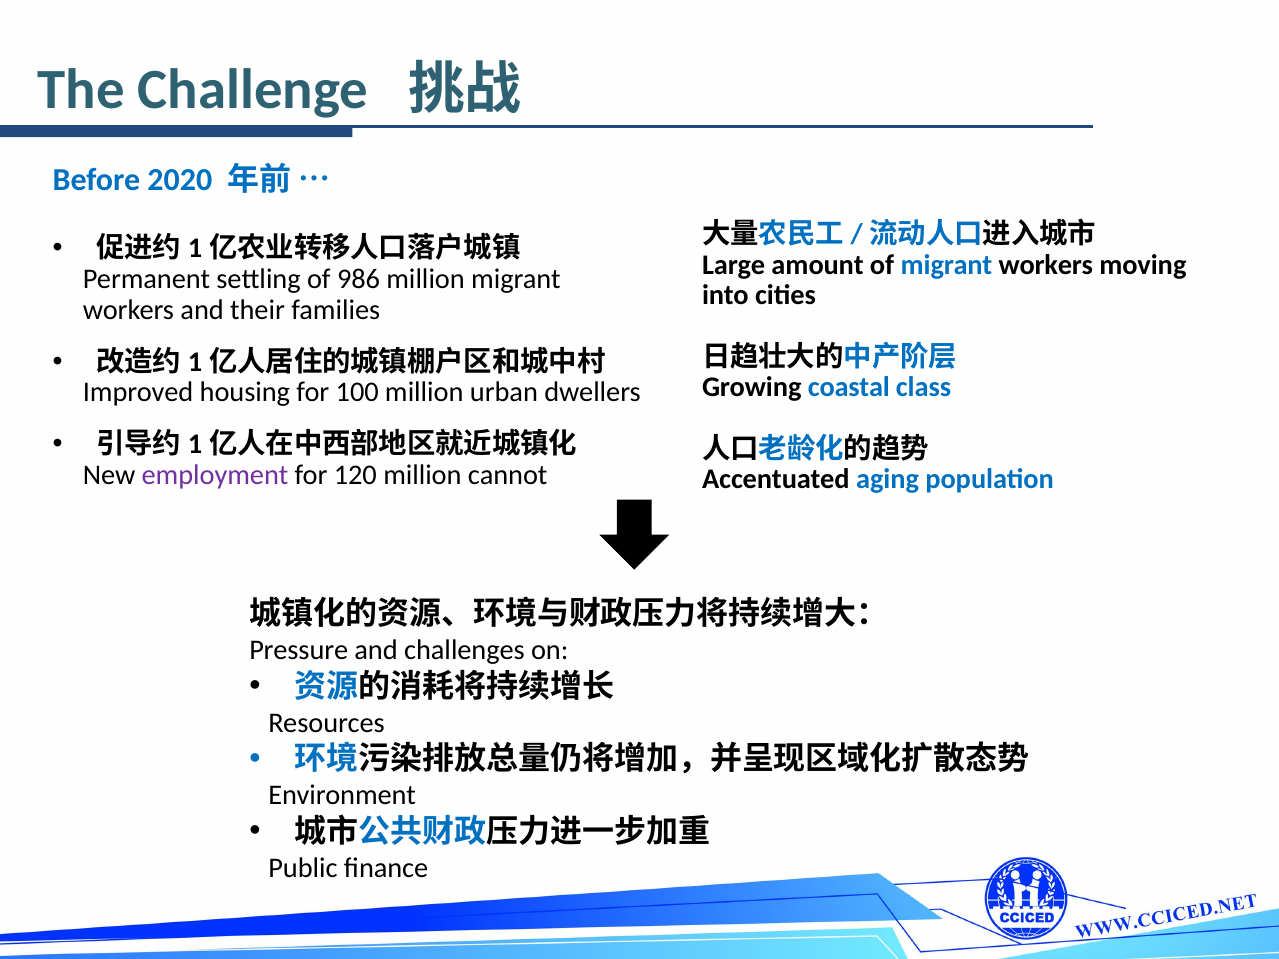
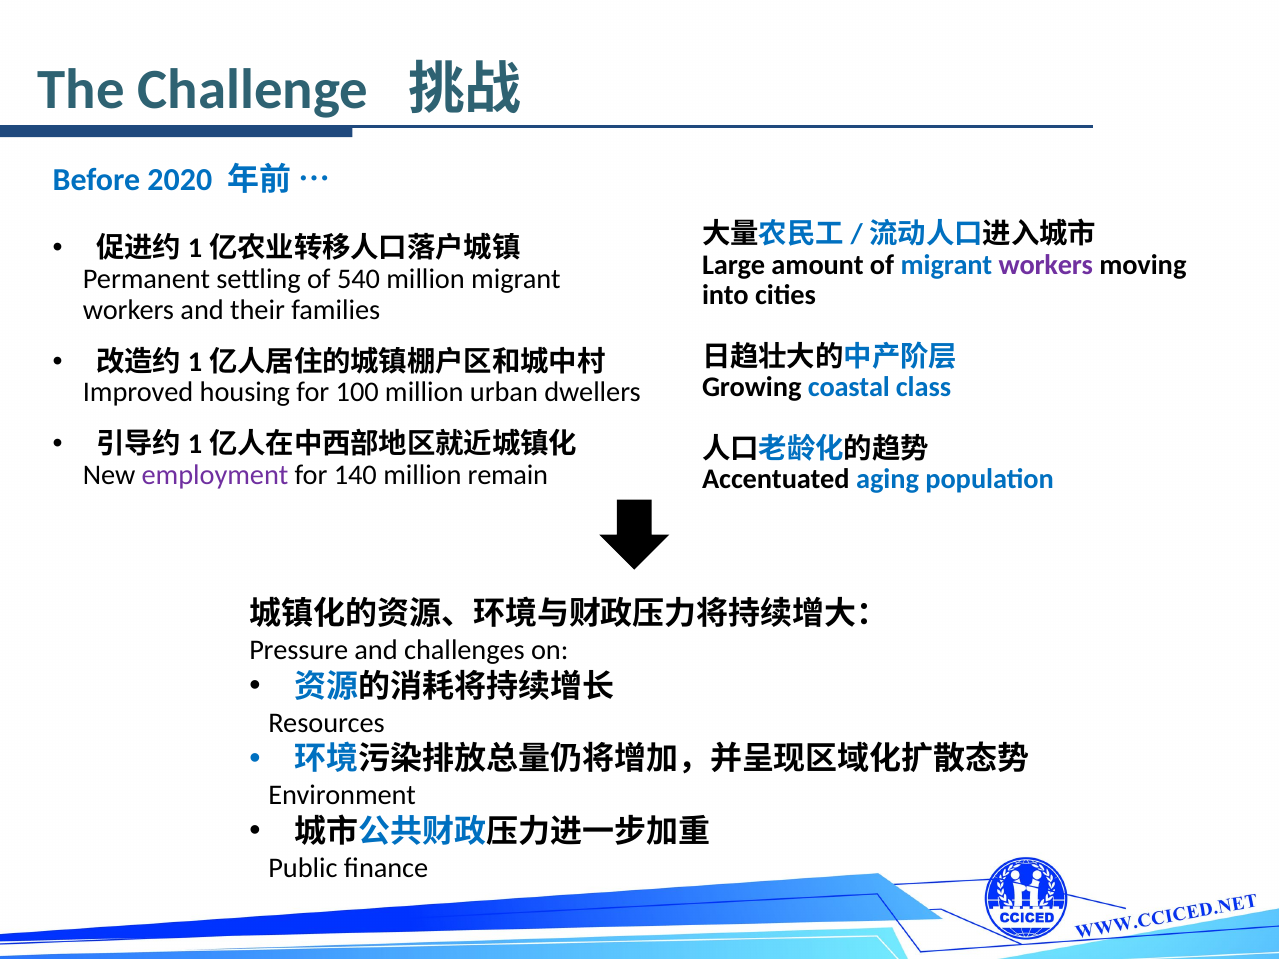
workers at (1046, 265) colour: black -> purple
986: 986 -> 540
120: 120 -> 140
cannot: cannot -> remain
